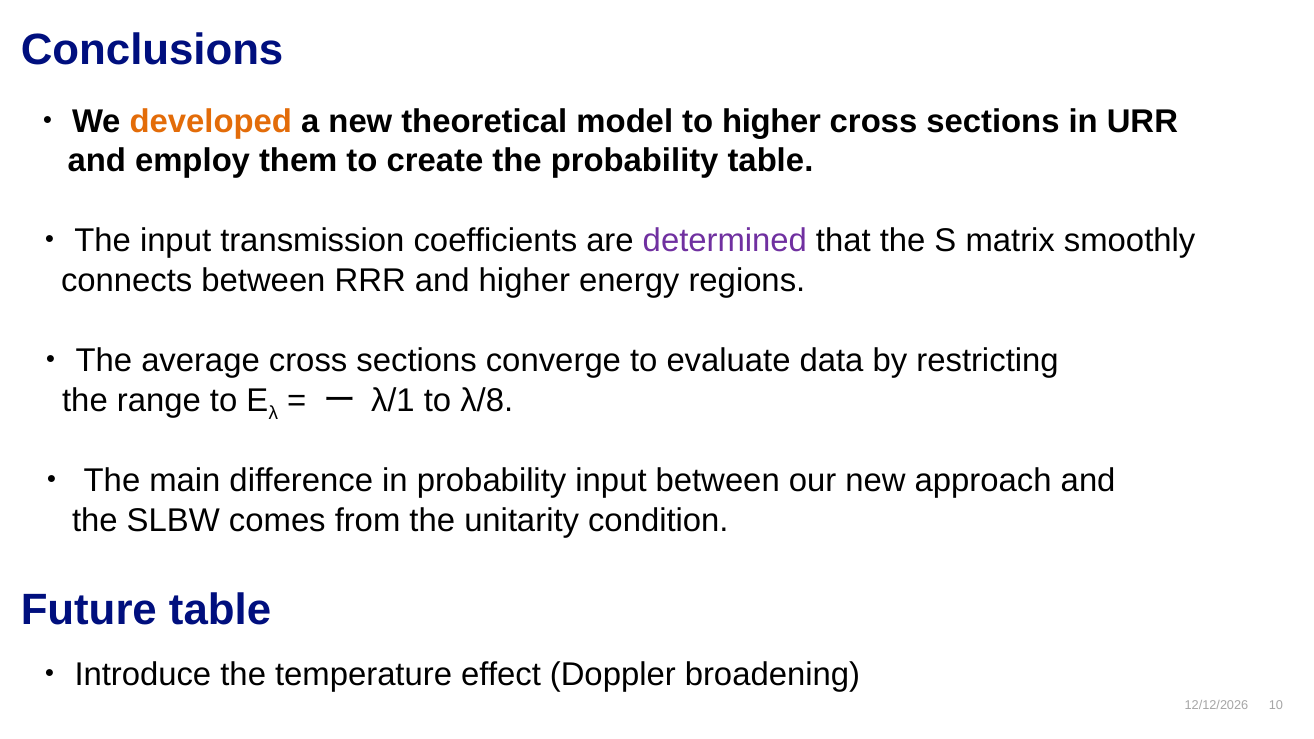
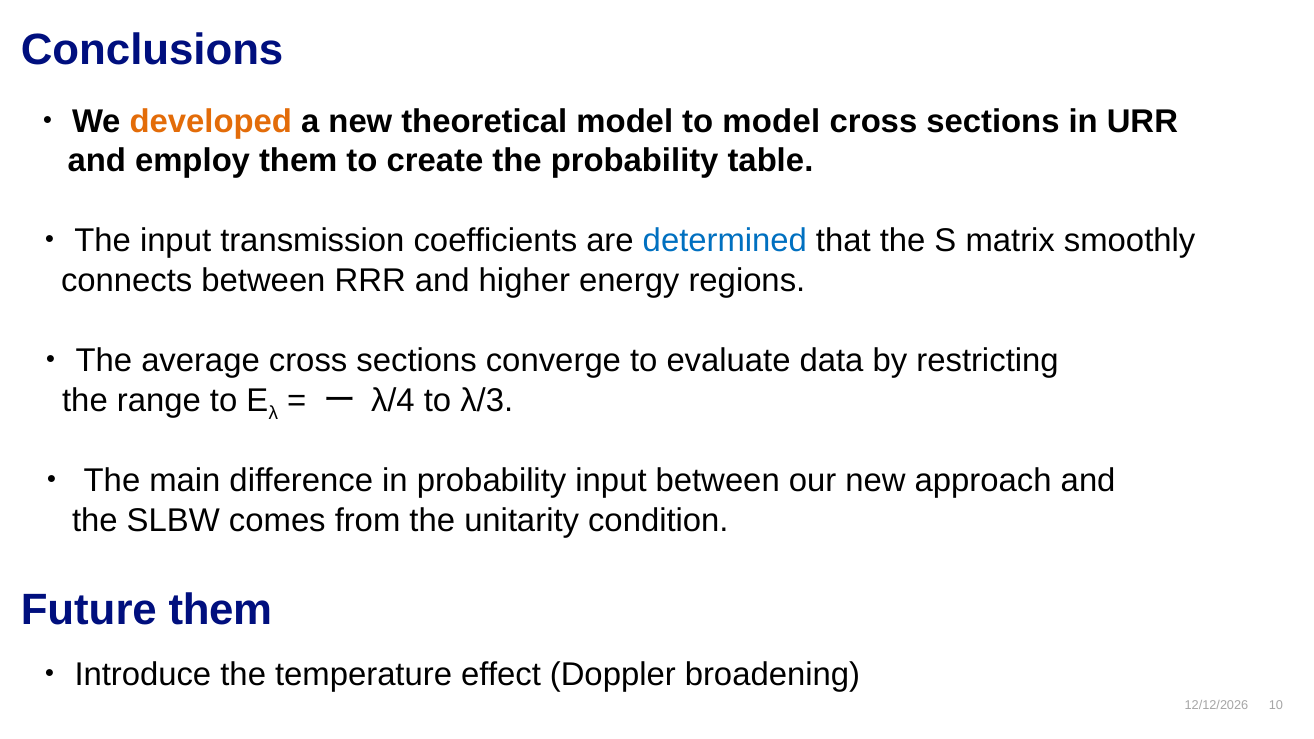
to higher: higher -> model
determined colour: purple -> blue
λ/1: λ/1 -> λ/4
λ/8: λ/8 -> λ/3
Future table: table -> them
